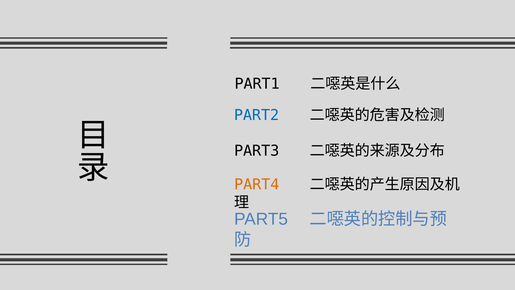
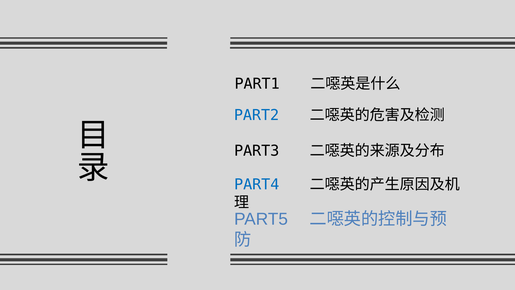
PART4 colour: orange -> blue
